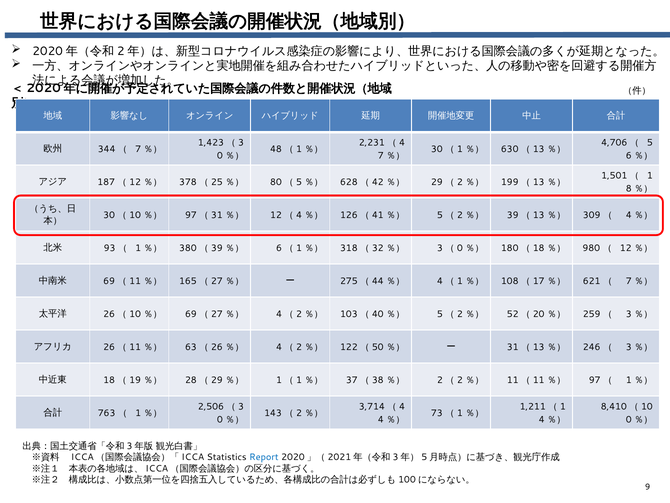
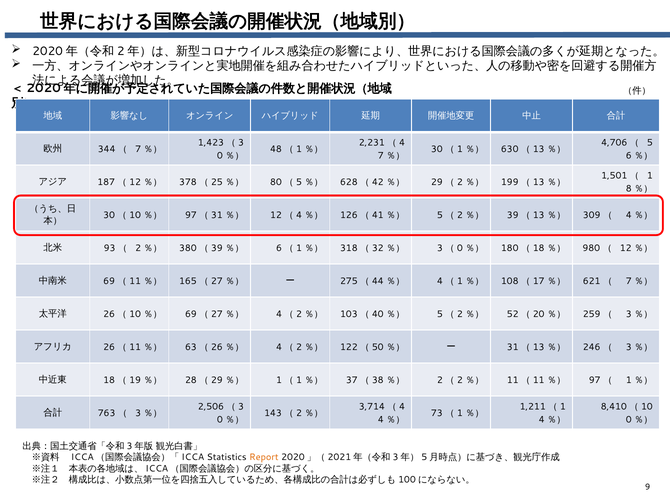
1 at (138, 248): 1 -> 2
1 at (138, 413): 1 -> 3
Report colour: blue -> orange
